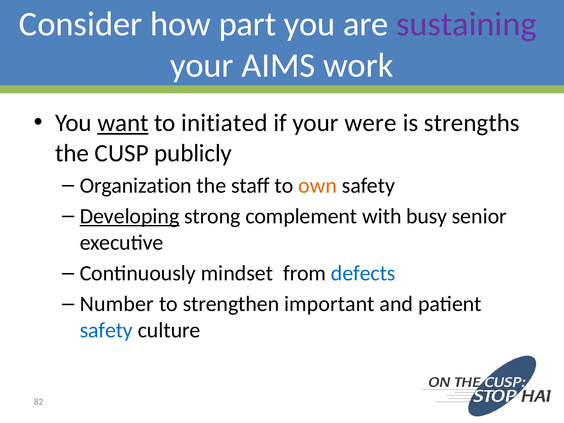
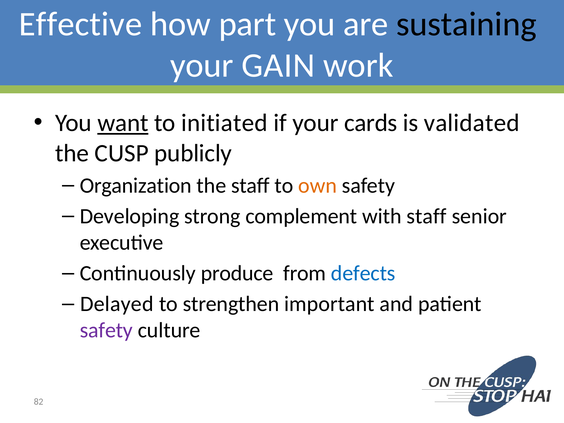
Consider: Consider -> Effective
sustaining colour: purple -> black
AIMS: AIMS -> GAIN
were: were -> cards
strengths: strengths -> validated
Developing underline: present -> none
with busy: busy -> staff
mindset: mindset -> produce
Number: Number -> Delayed
safety at (106, 330) colour: blue -> purple
